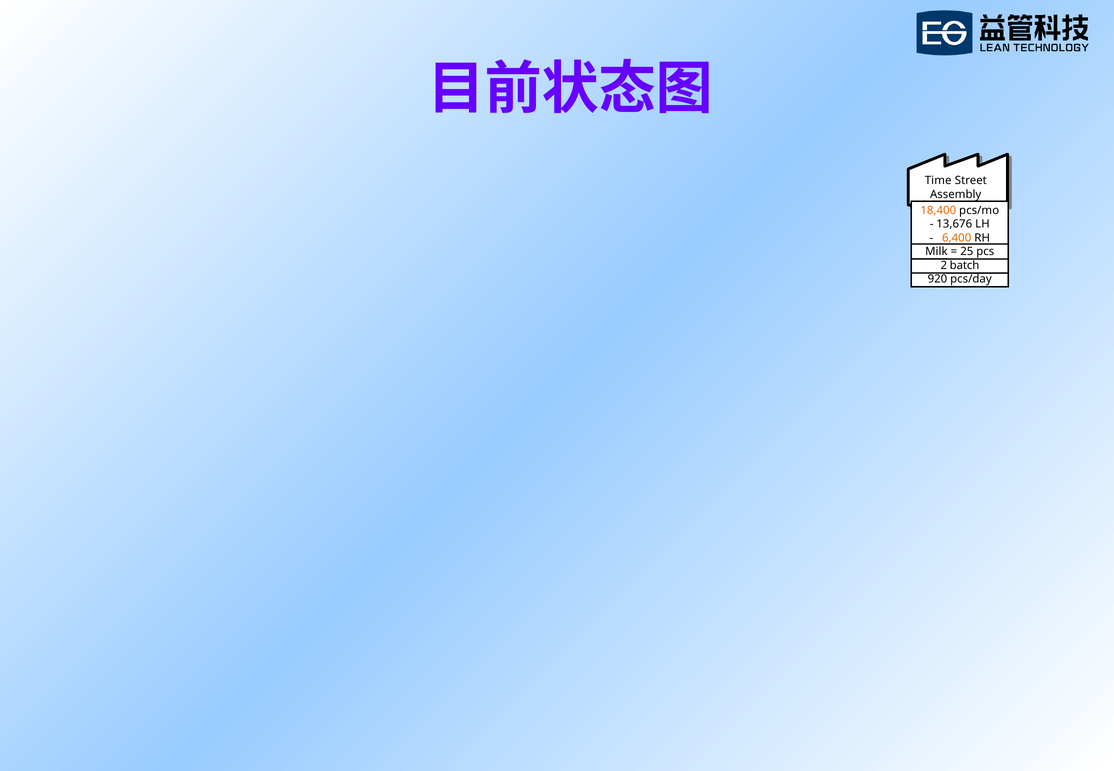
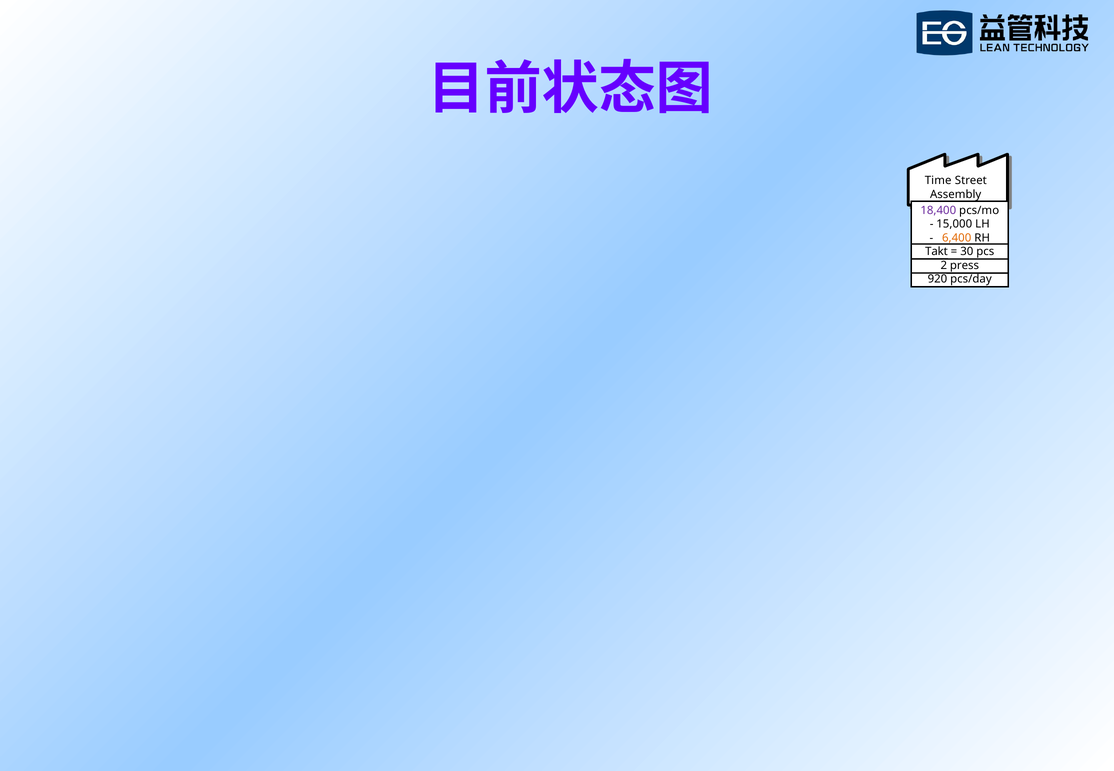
18,400 colour: orange -> purple
13,676: 13,676 -> 15,000
Milk: Milk -> Takt
25: 25 -> 30
batch: batch -> press
